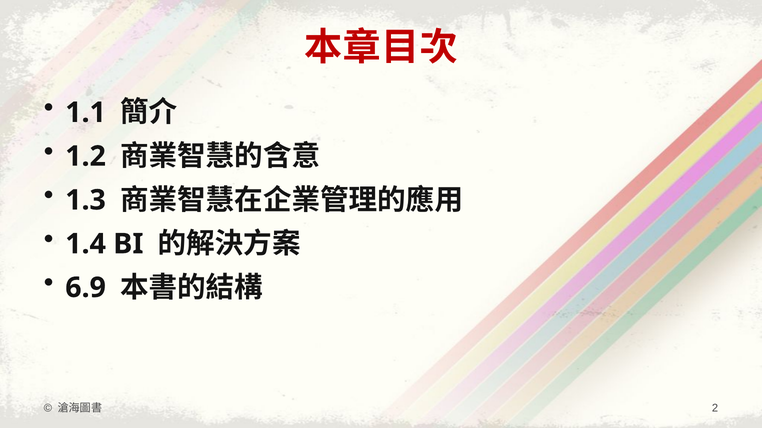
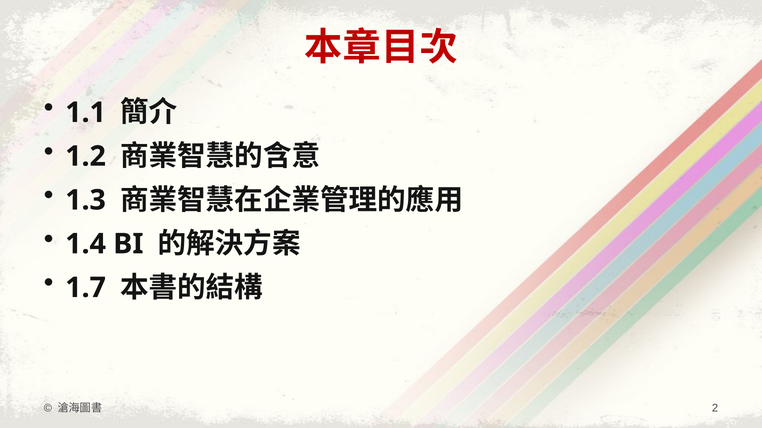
6.9: 6.9 -> 1.7
